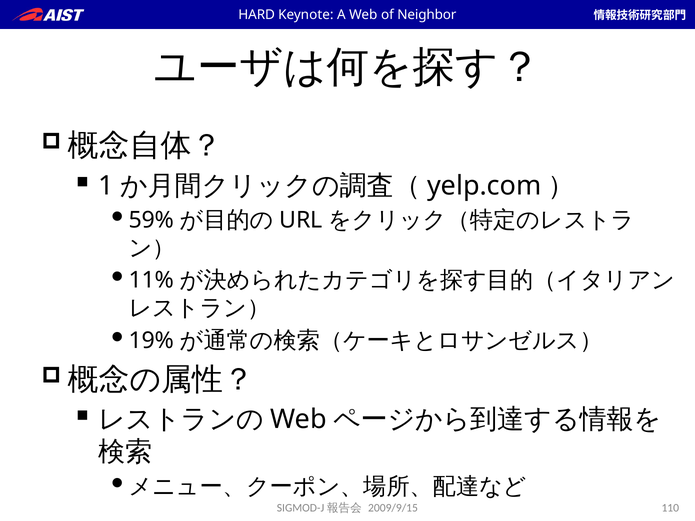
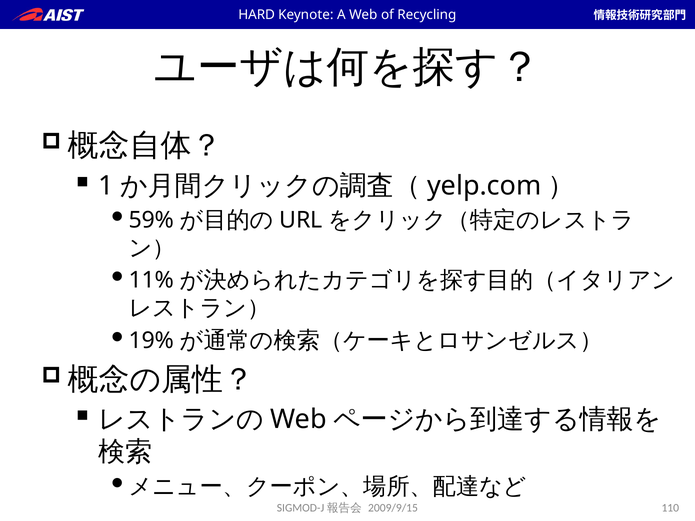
Neighbor: Neighbor -> Recycling
